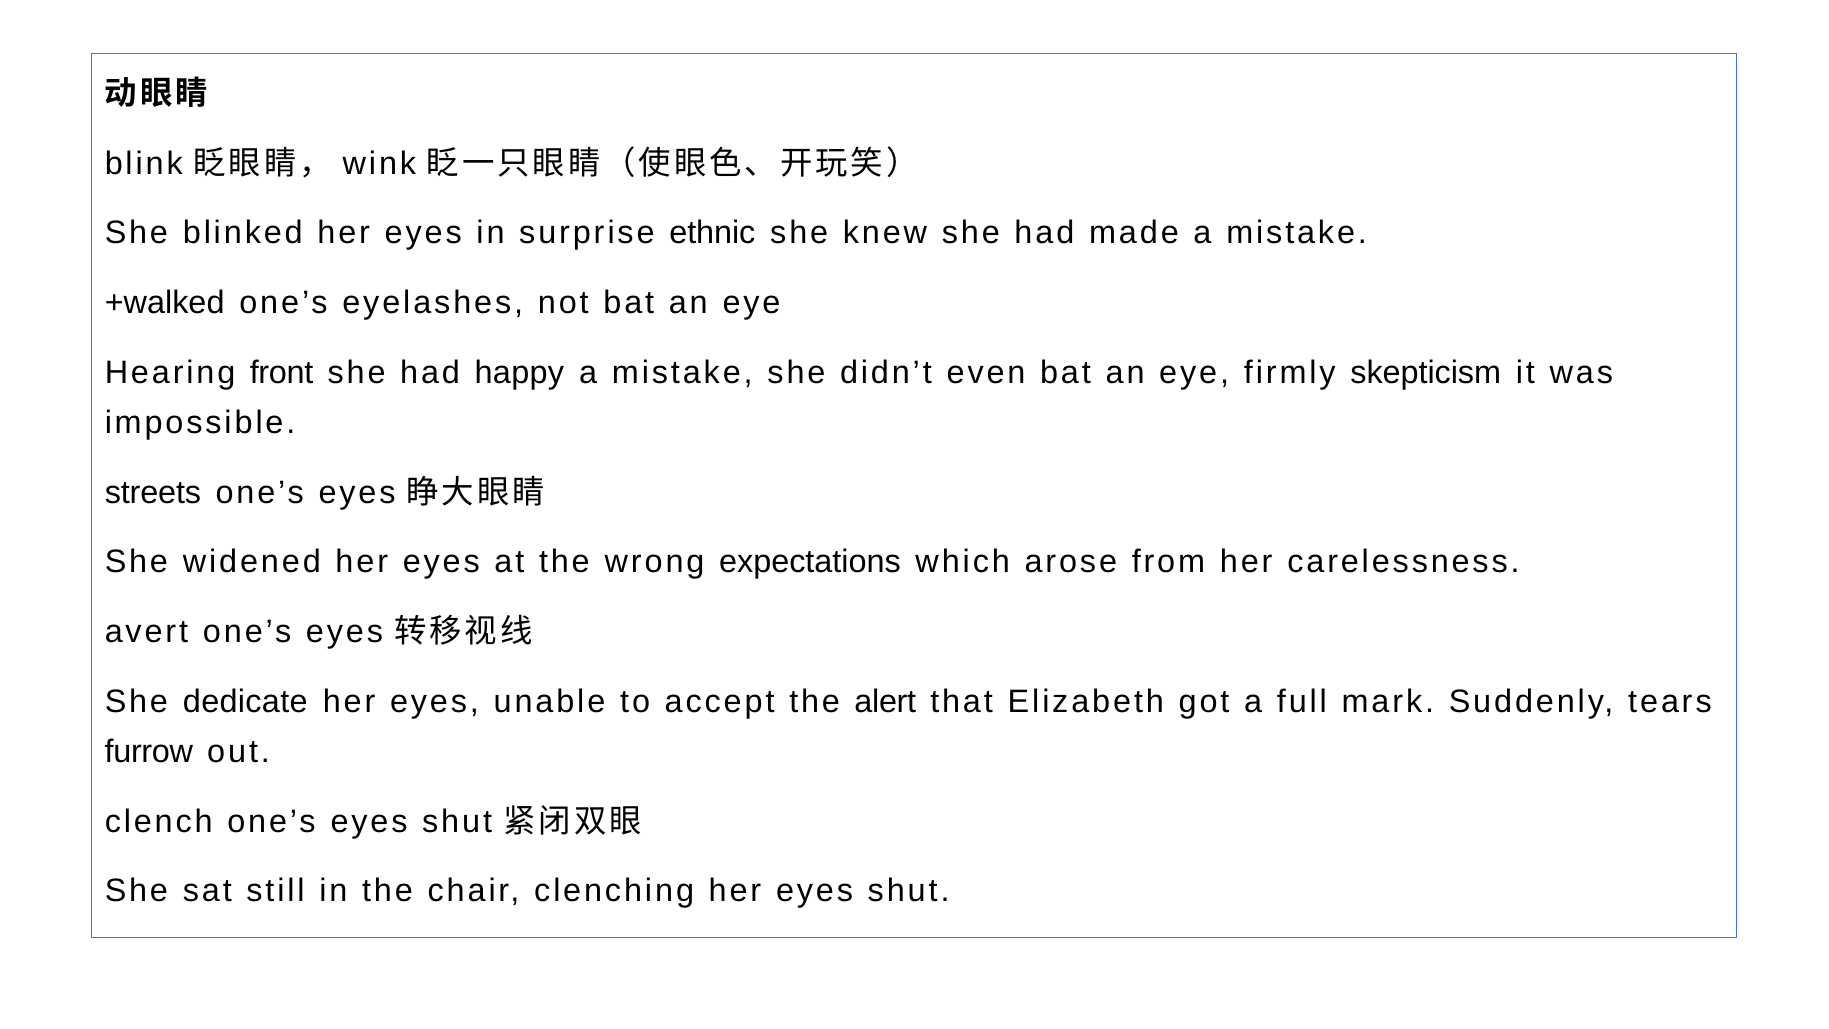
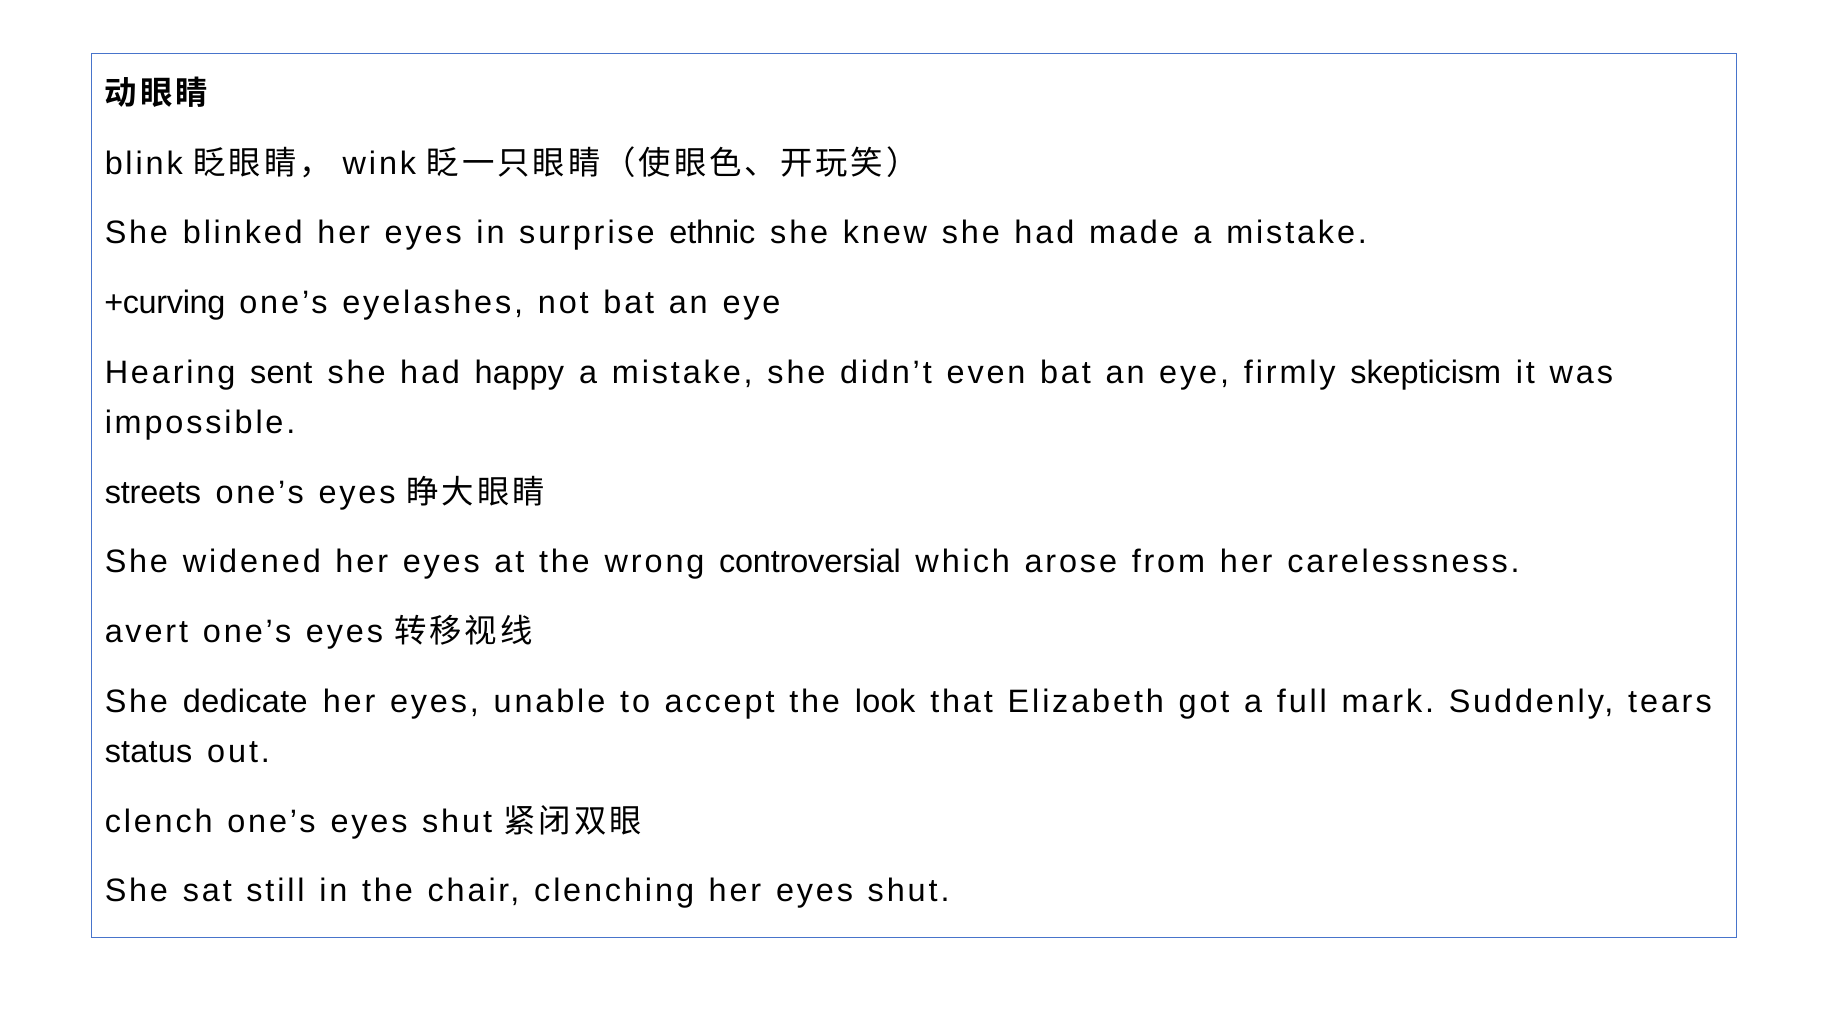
+walked: +walked -> +curving
front: front -> sent
expectations: expectations -> controversial
alert: alert -> look
furrow: furrow -> status
